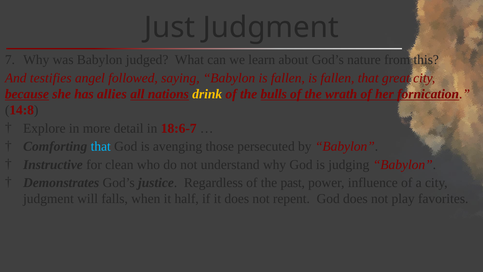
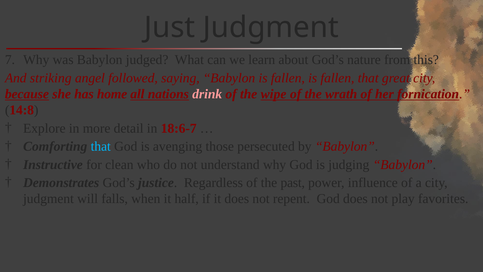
testifies: testifies -> striking
allies: allies -> home
drink colour: yellow -> pink
bulls: bulls -> wipe
